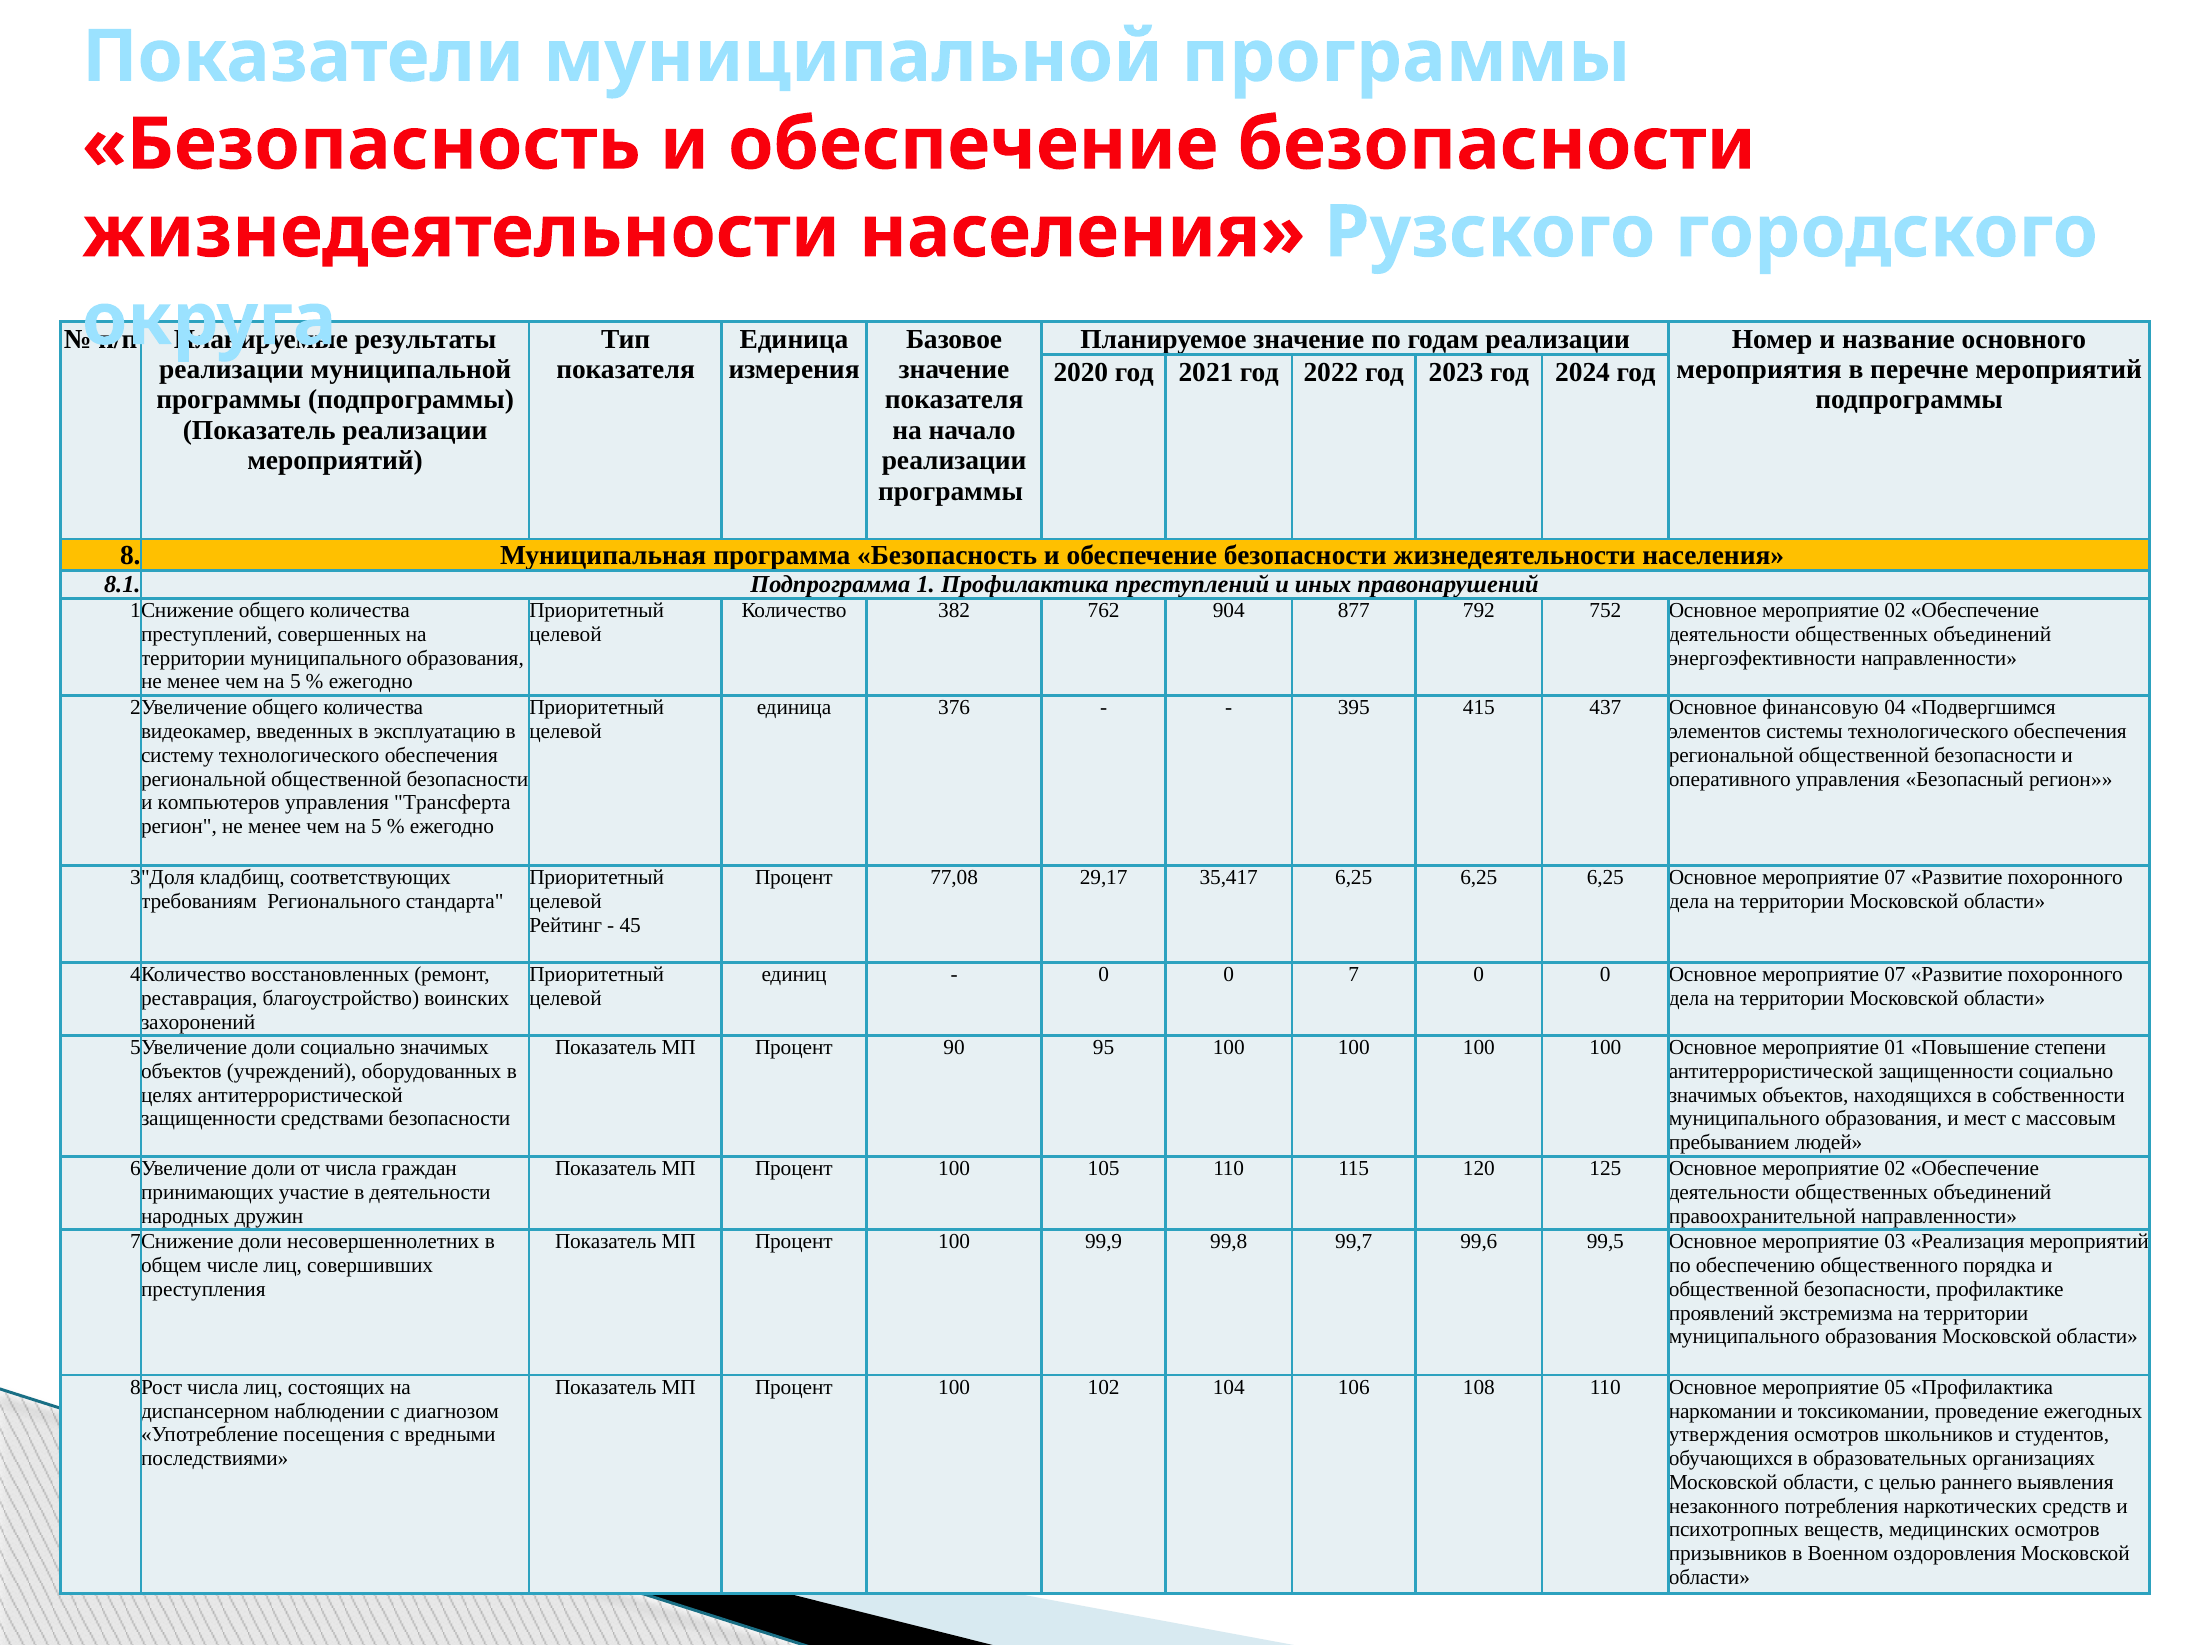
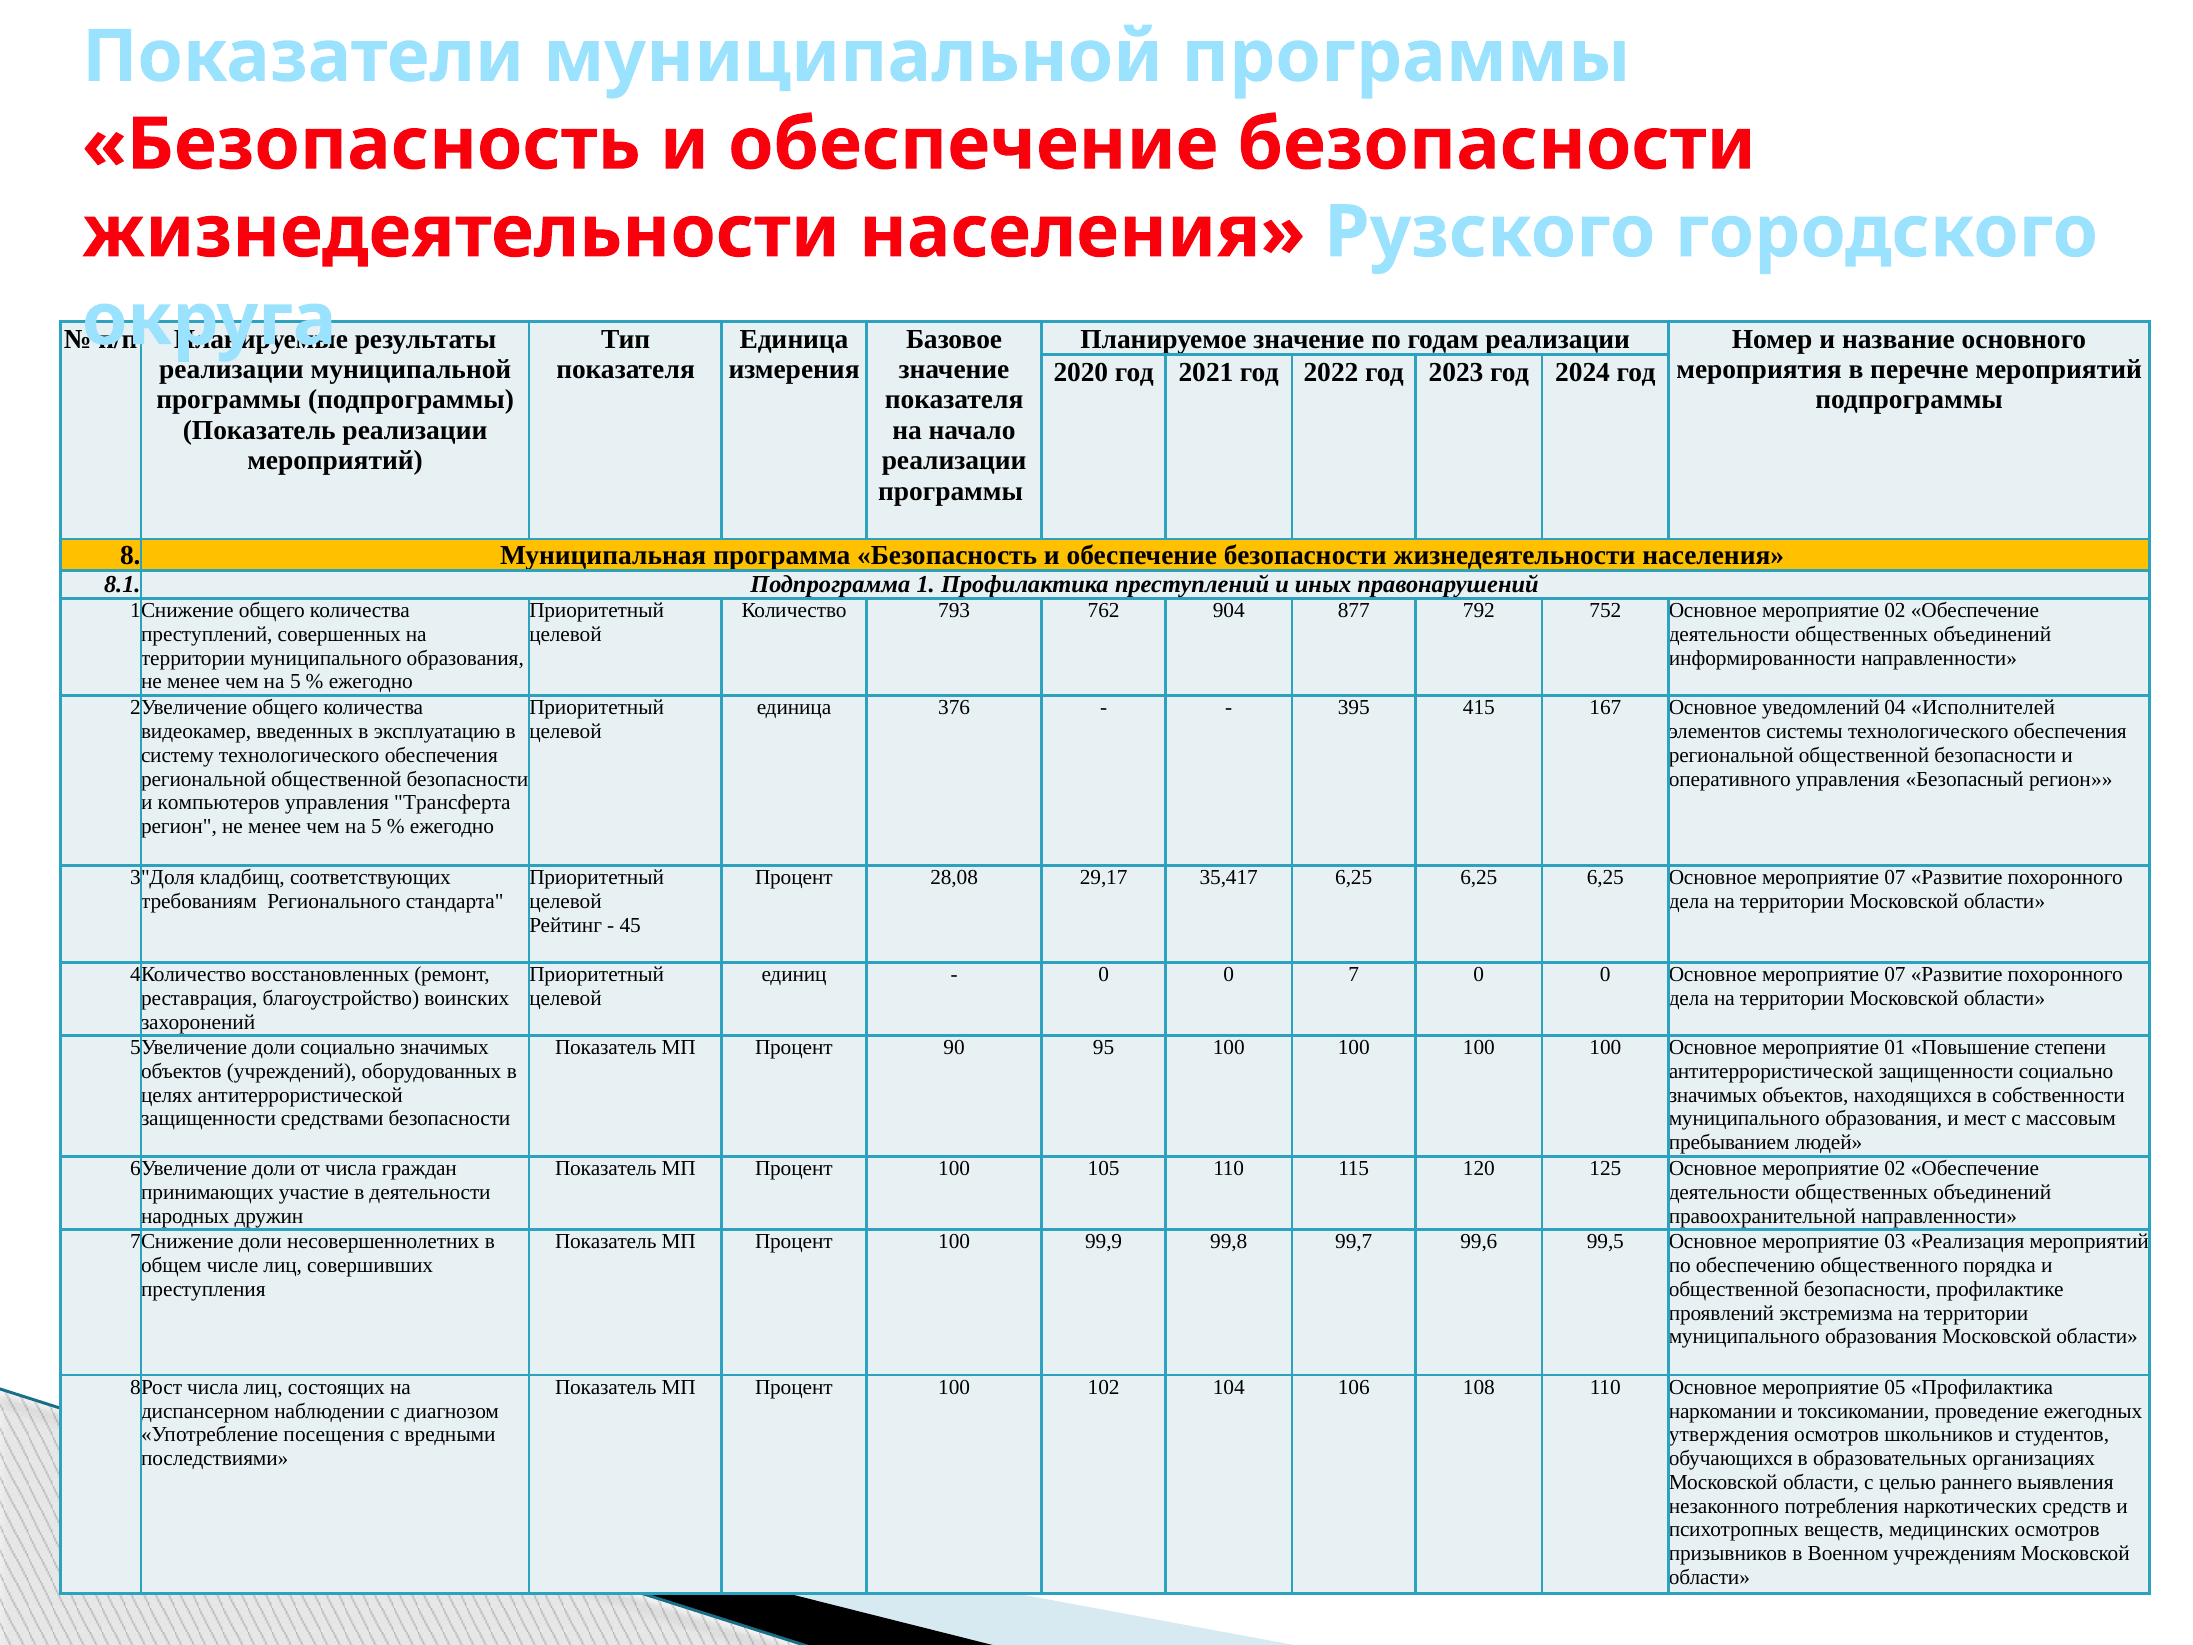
382: 382 -> 793
энергоэфективности: энергоэфективности -> информированности
437: 437 -> 167
финансовую: финансовую -> уведомлений
Подвергшимся: Подвергшимся -> Исполнителей
77,08: 77,08 -> 28,08
оздоровления: оздоровления -> учреждениям
